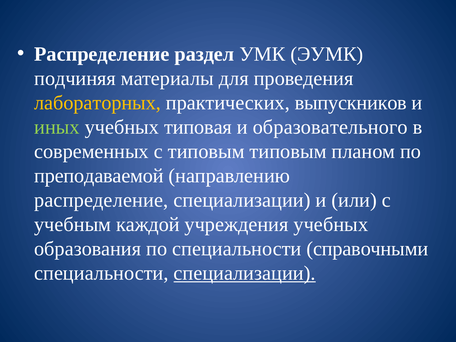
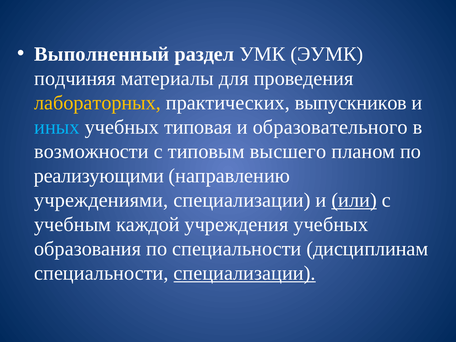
Распределение at (102, 54): Распределение -> Выполненный
иных colour: light green -> light blue
современных: современных -> возможности
типовым типовым: типовым -> высшего
преподаваемой: преподаваемой -> реализующими
распределение at (101, 200): распределение -> учреждениями
или underline: none -> present
справочными: справочными -> дисциплинам
